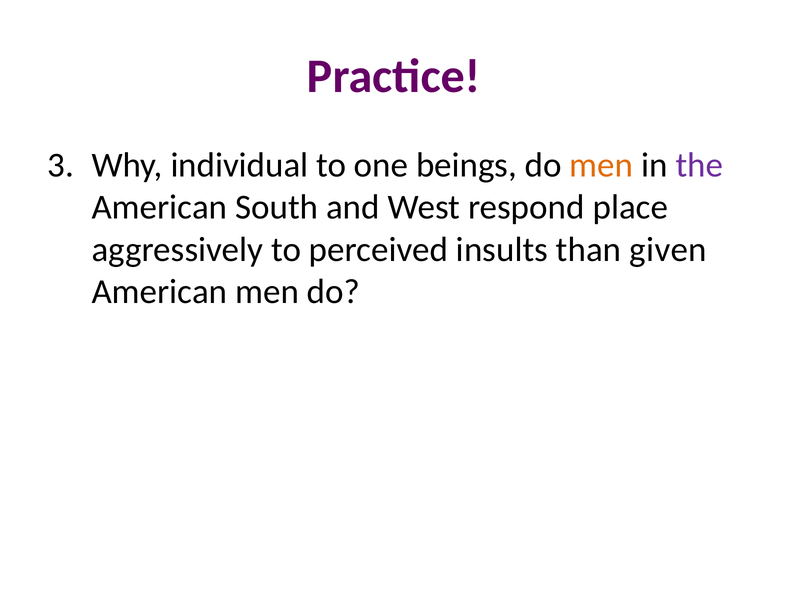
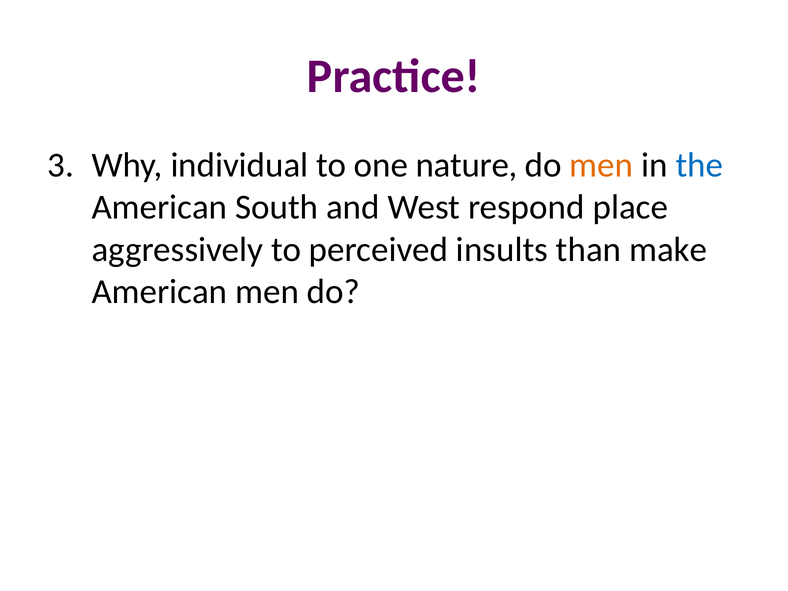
beings: beings -> nature
the colour: purple -> blue
given: given -> make
